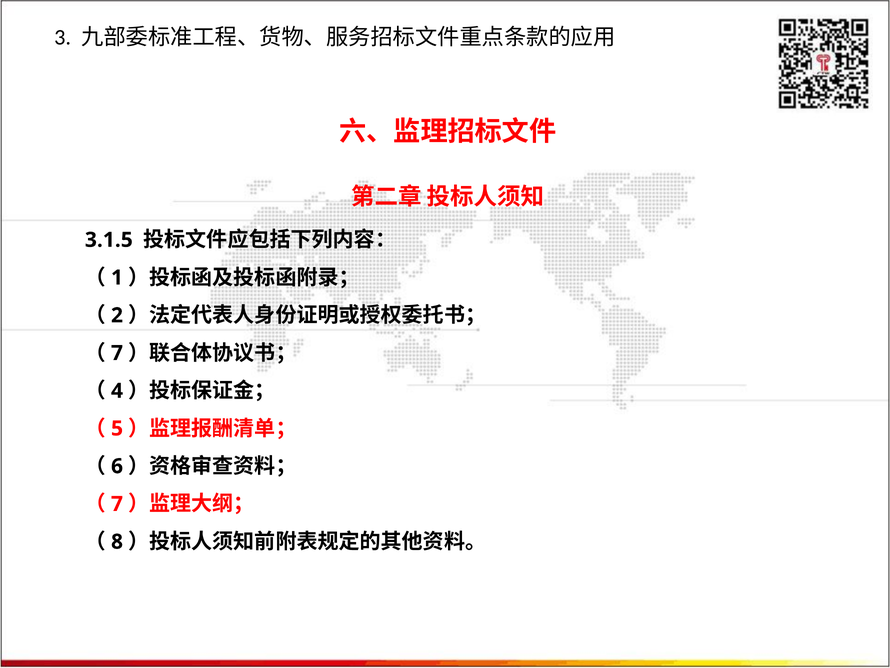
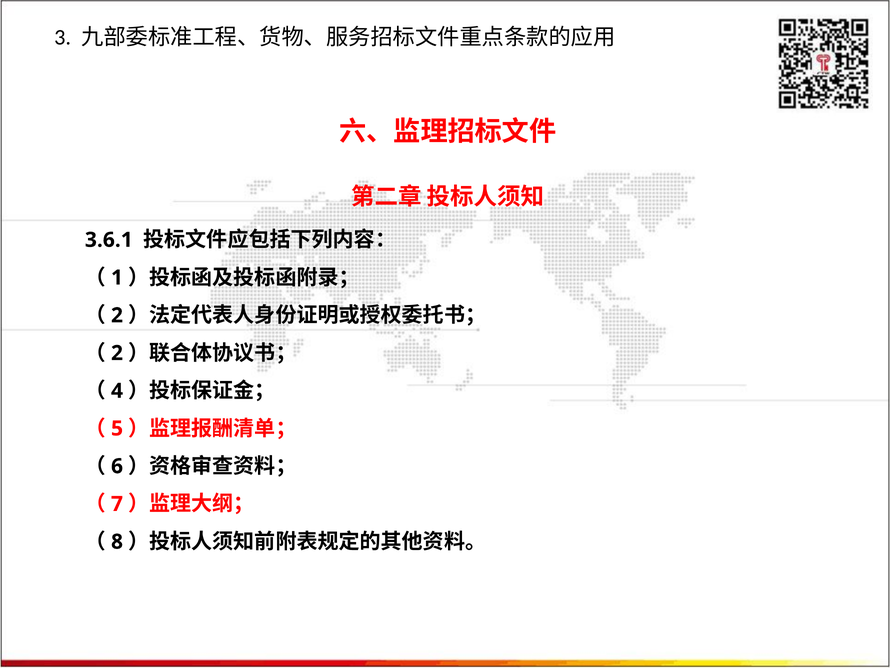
3.1.5: 3.1.5 -> 3.6.1
7 at (117, 353): 7 -> 2
